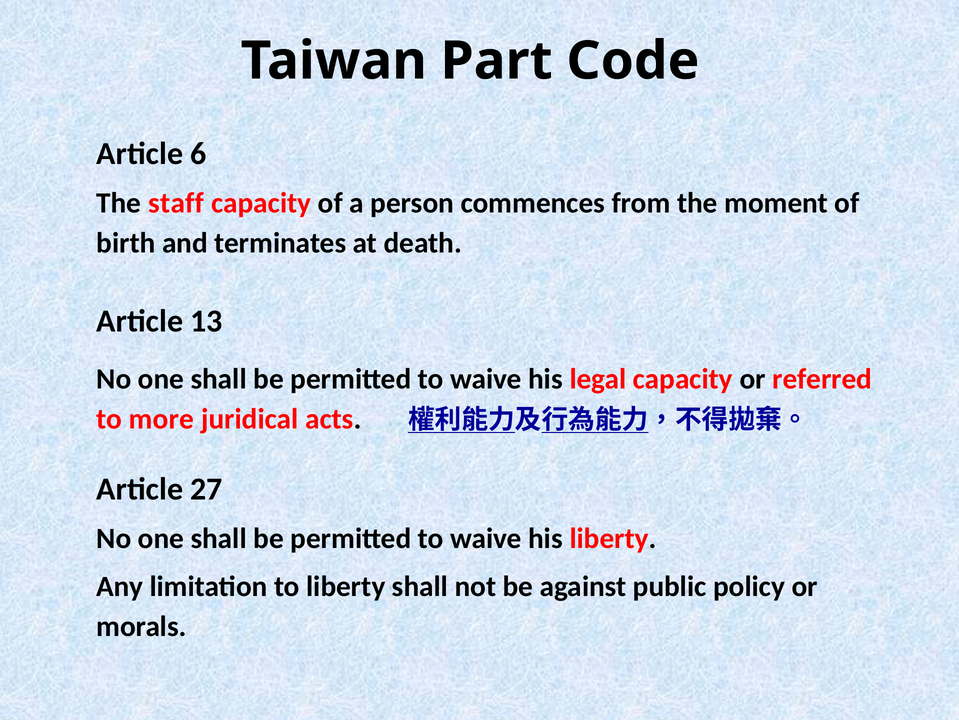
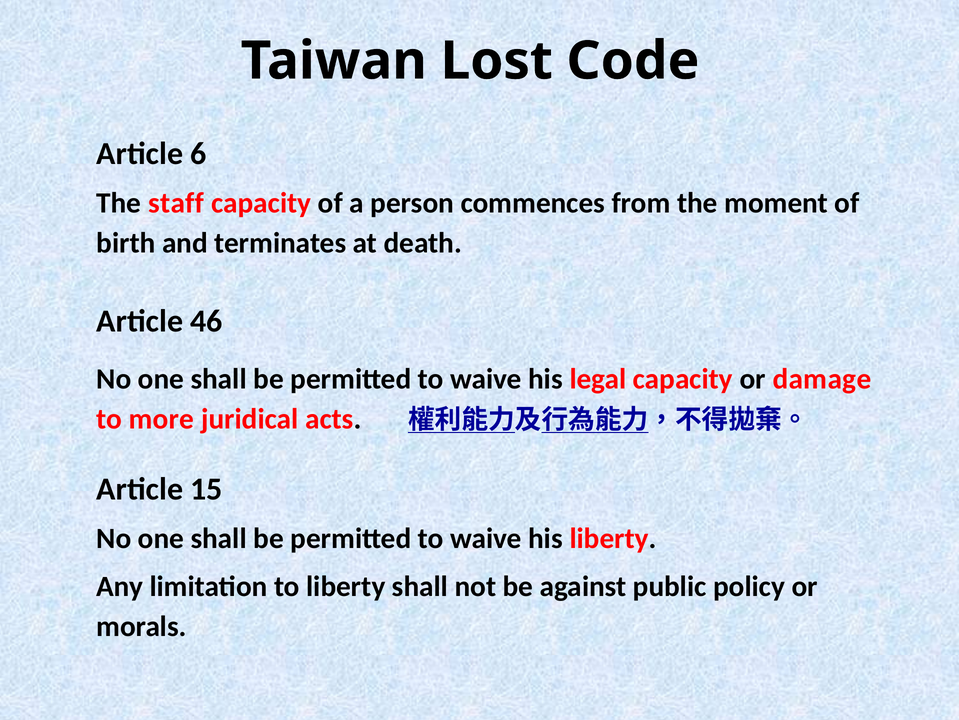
Part: Part -> Lost
13: 13 -> 46
referred: referred -> damage
27: 27 -> 15
